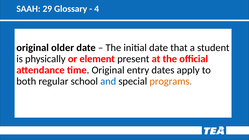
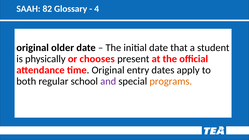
29: 29 -> 82
element: element -> chooses
and colour: blue -> purple
